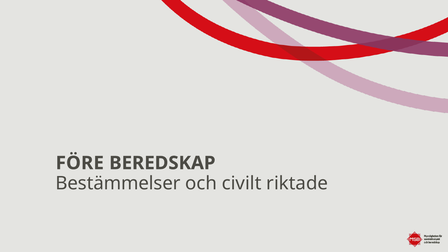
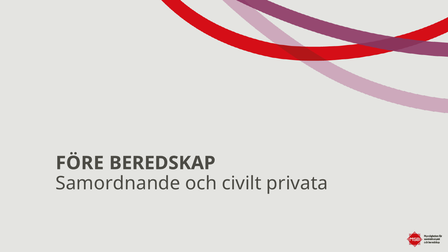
Bestämmelser: Bestämmelser -> Samordnande
riktade: riktade -> privata
